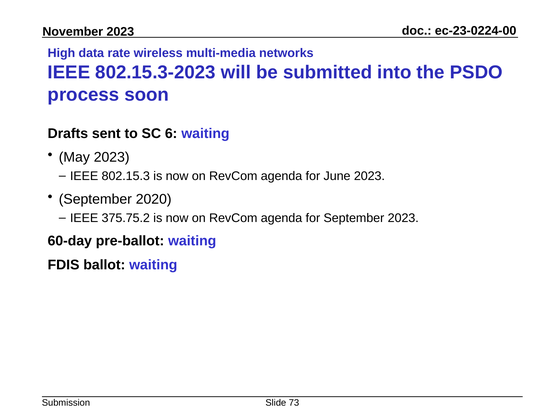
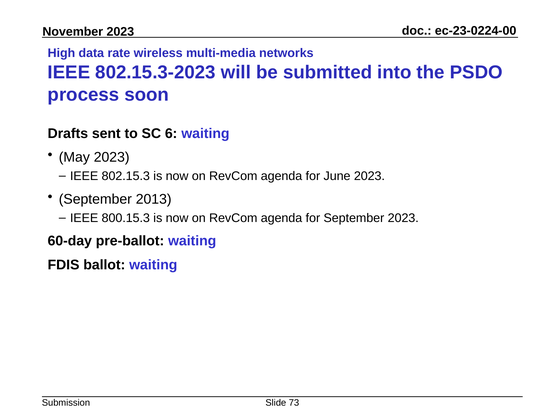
2020: 2020 -> 2013
375.75.2: 375.75.2 -> 800.15.3
